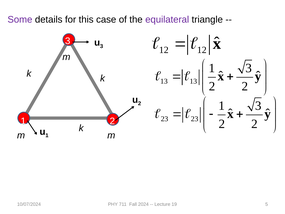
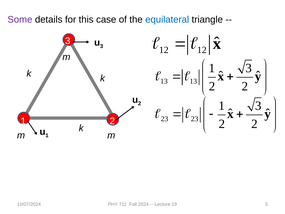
equilateral colour: purple -> blue
